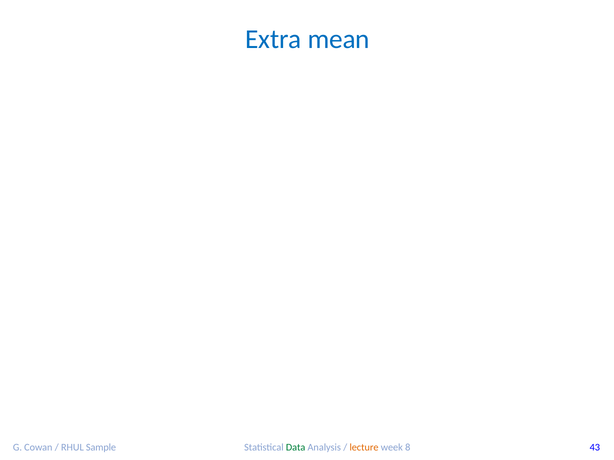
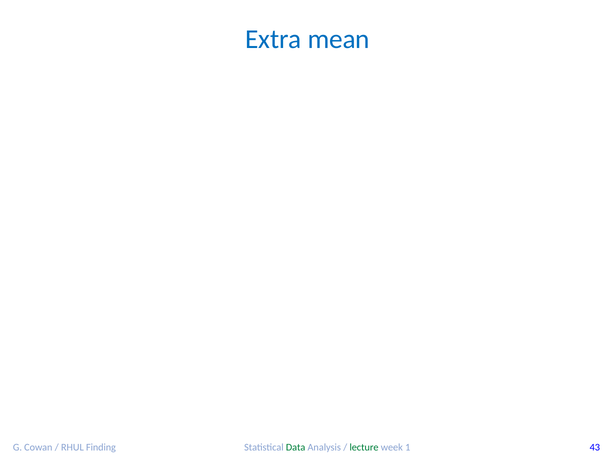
Sample: Sample -> Finding
lecture colour: orange -> green
8: 8 -> 1
